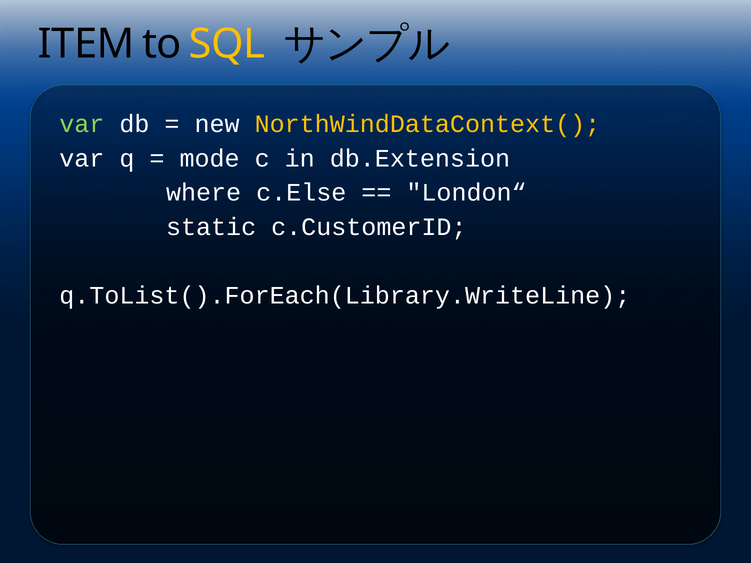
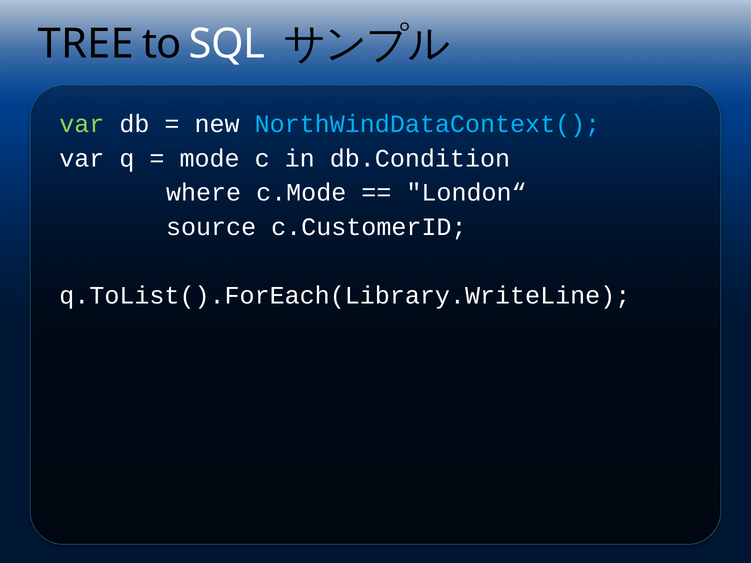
ITEM: ITEM -> TREE
SQL colour: yellow -> white
NorthWindDataContext( colour: yellow -> light blue
db.Extension: db.Extension -> db.Condition
c.Else: c.Else -> c.Mode
static: static -> source
